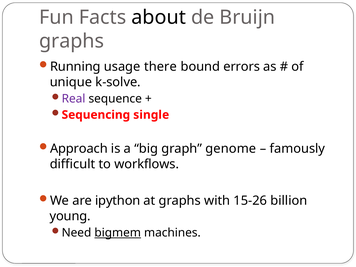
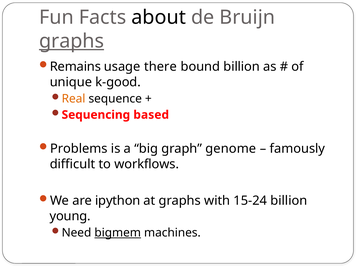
graphs at (72, 41) underline: none -> present
Running: Running -> Remains
bound errors: errors -> billion
k-solve: k-solve -> k-good
Real colour: purple -> orange
single: single -> based
Approach: Approach -> Problems
15-26: 15-26 -> 15-24
